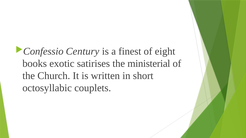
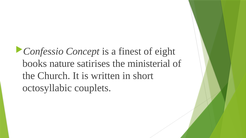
Century: Century -> Concept
exotic: exotic -> nature
